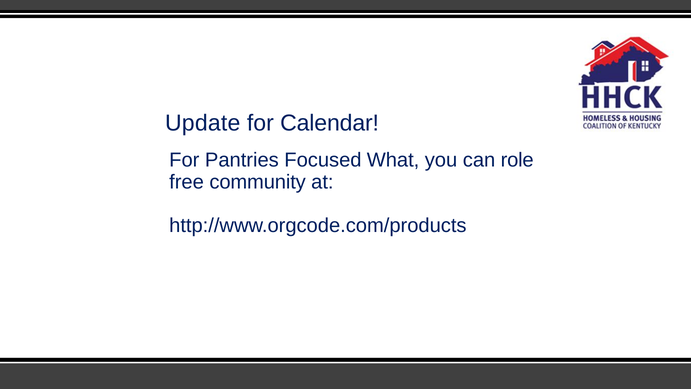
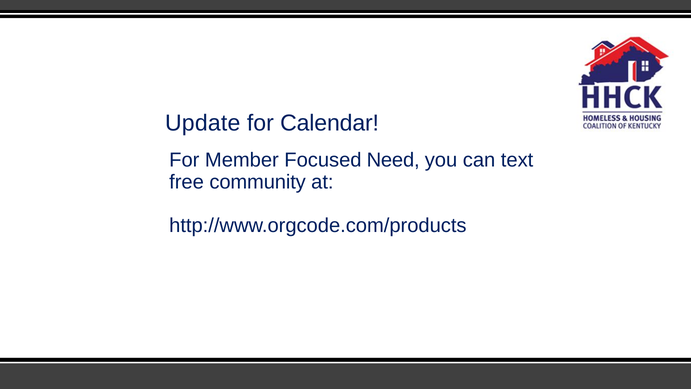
Pantries: Pantries -> Member
What: What -> Need
role: role -> text
